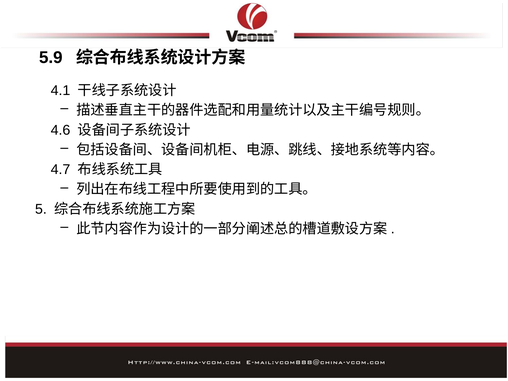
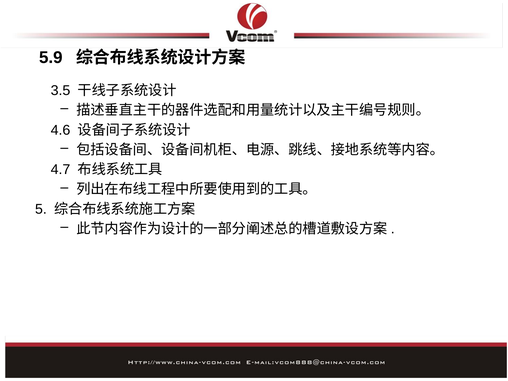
4.1: 4.1 -> 3.5
